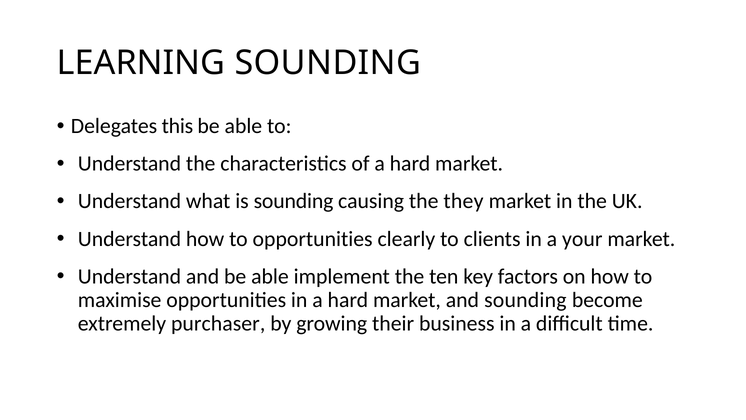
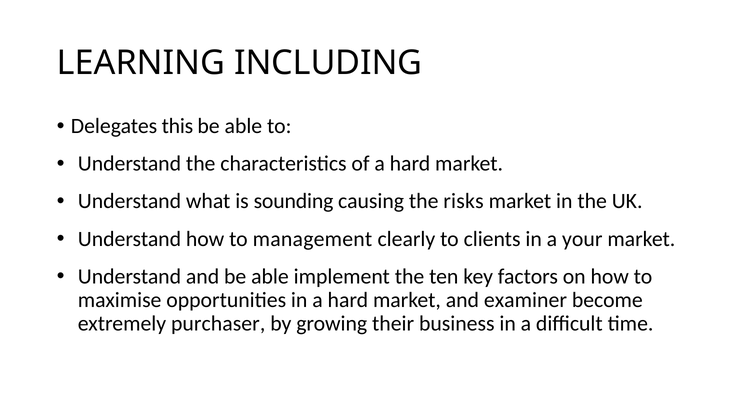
LEARNING SOUNDING: SOUNDING -> INCLUDING
they: they -> risks
to opportunities: opportunities -> management
and sounding: sounding -> examiner
